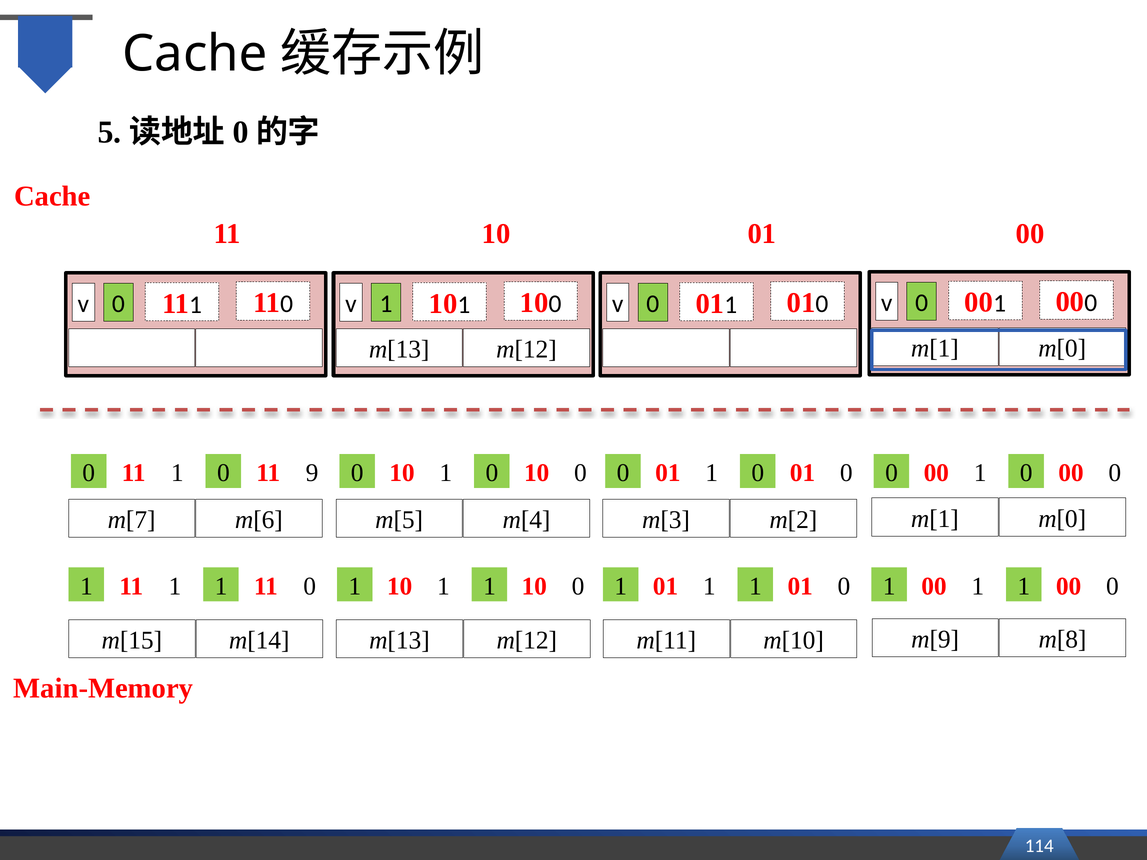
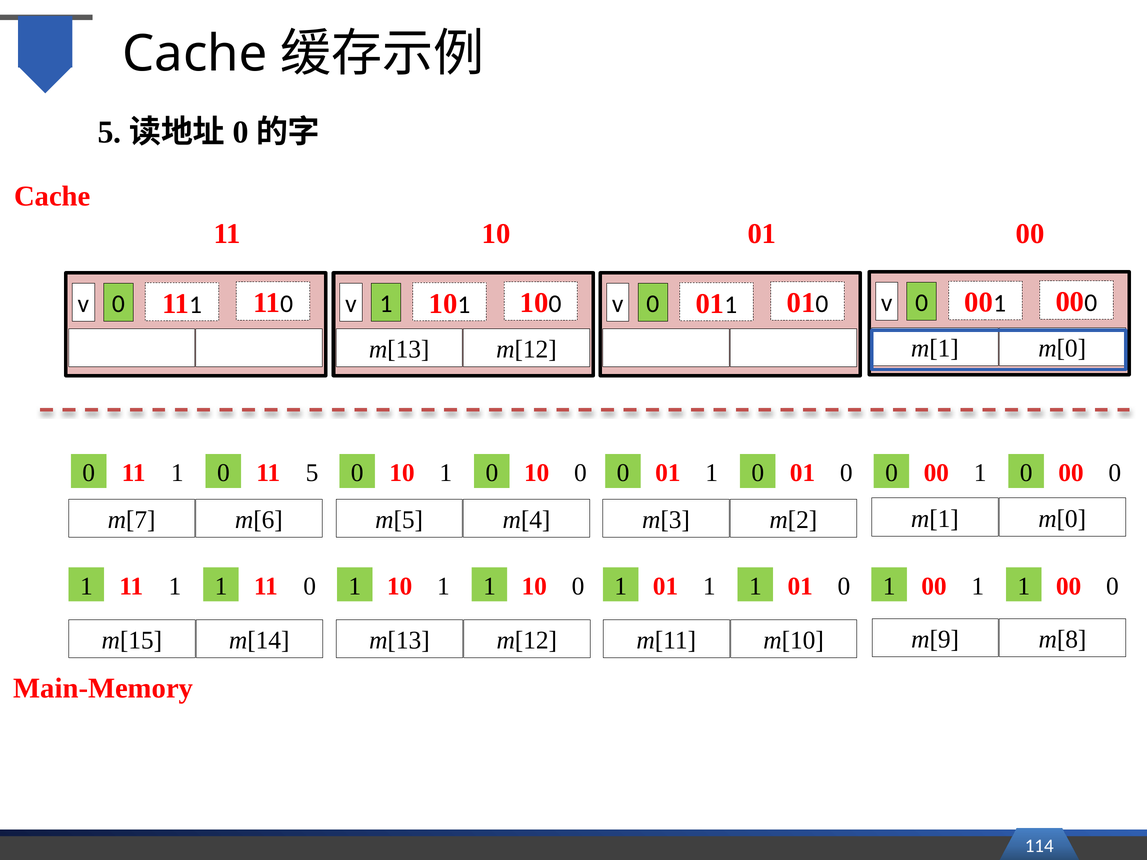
9: 9 -> 5
